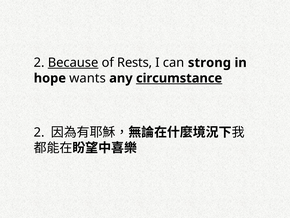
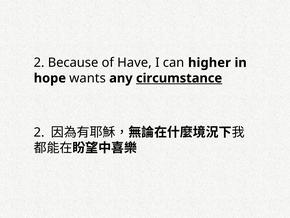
Because underline: present -> none
Rests: Rests -> Have
strong: strong -> higher
